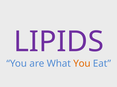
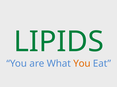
LIPIDS colour: purple -> green
